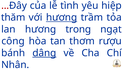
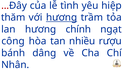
trong: trong -> chính
thơm: thơm -> nhiều
dâng underline: present -> none
